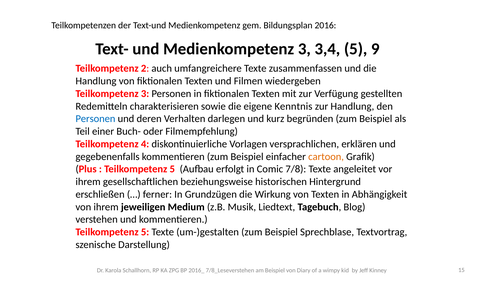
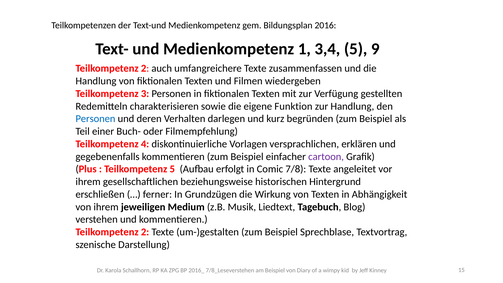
Medienkompetenz 3: 3 -> 1
Kenntnis: Kenntnis -> Funktion
cartoon colour: orange -> purple
5 at (145, 232): 5 -> 2
